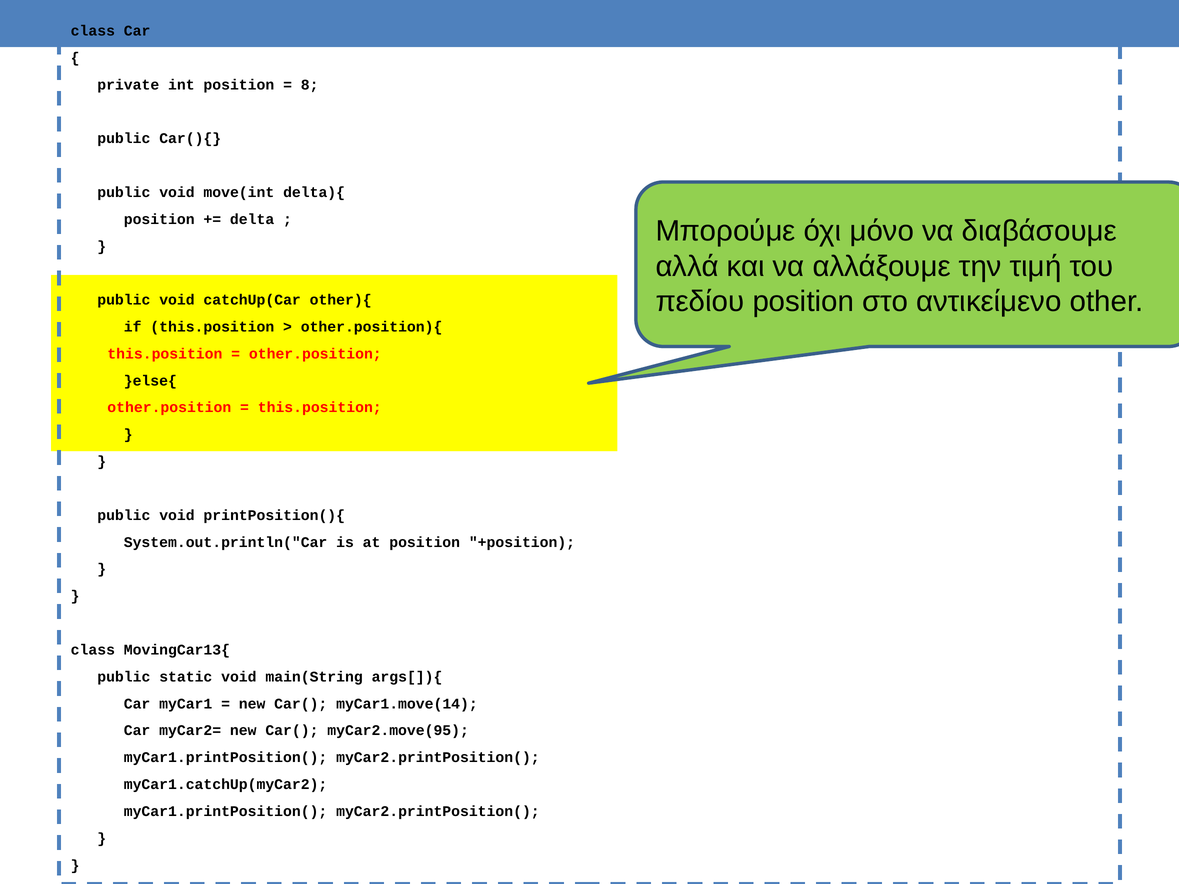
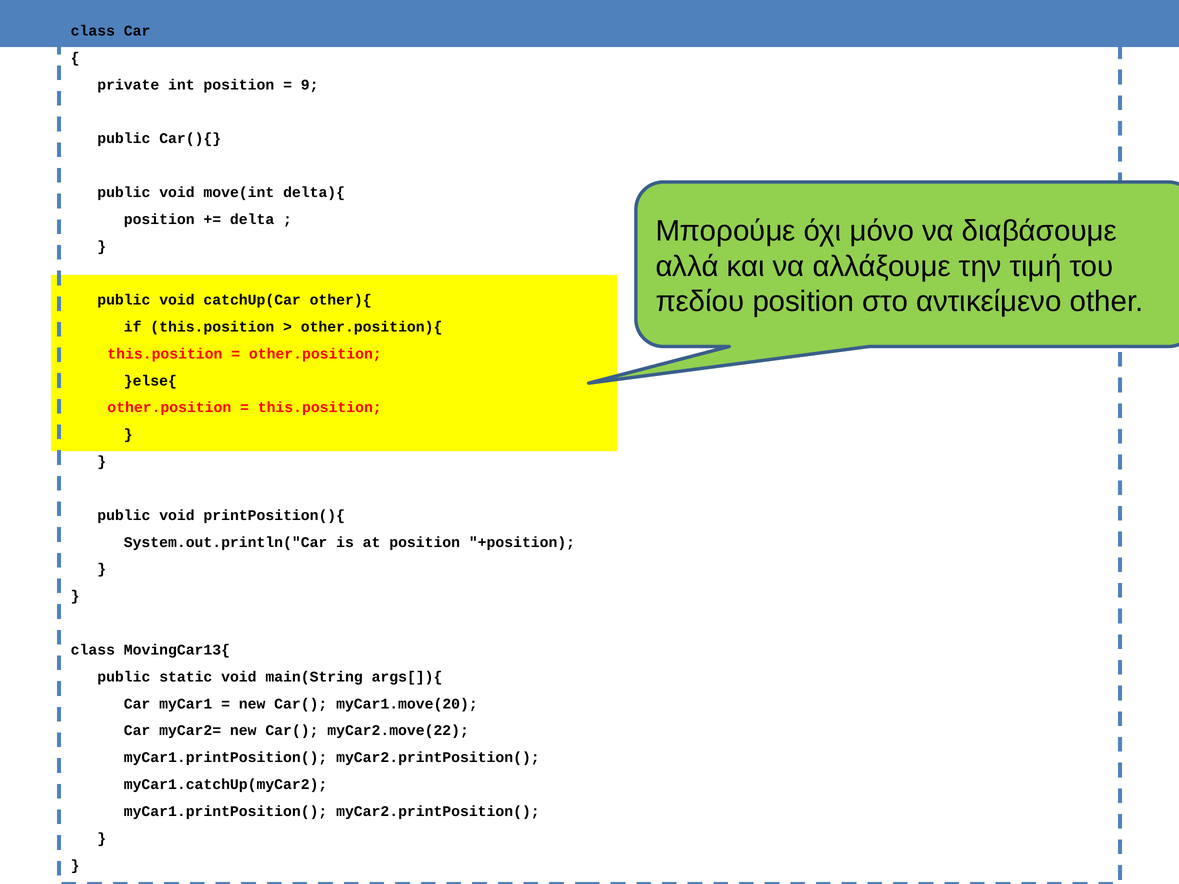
8: 8 -> 9
myCar1.move(14: myCar1.move(14 -> myCar1.move(20
myCar2.move(95: myCar2.move(95 -> myCar2.move(22
